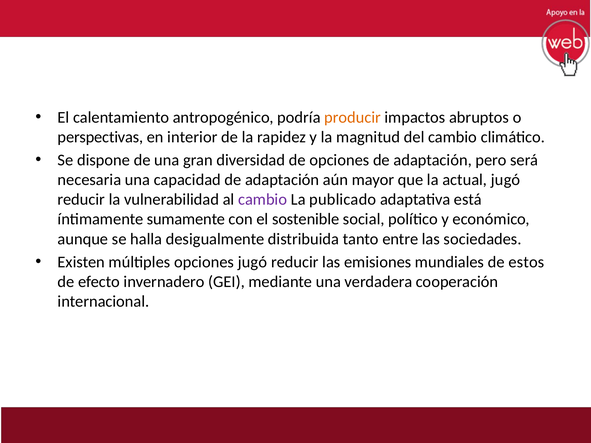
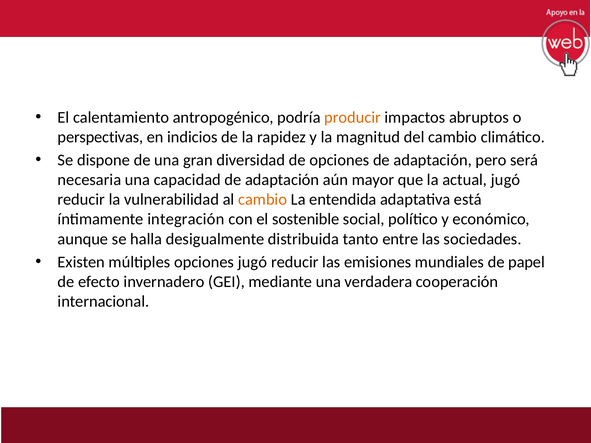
interior: interior -> indicios
cambio at (263, 200) colour: purple -> orange
publicado: publicado -> entendida
sumamente: sumamente -> integración
estos: estos -> papel
